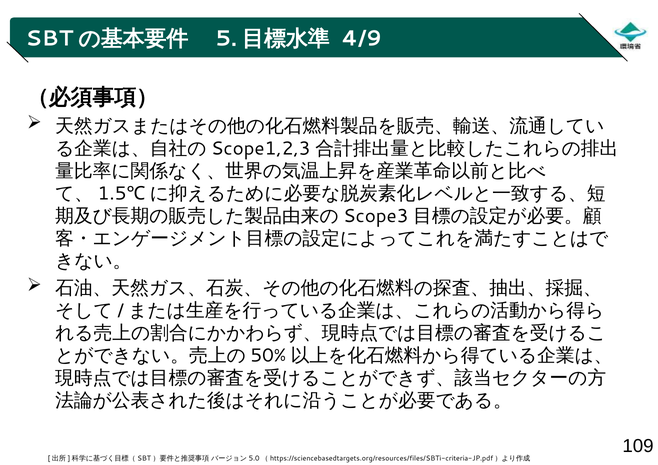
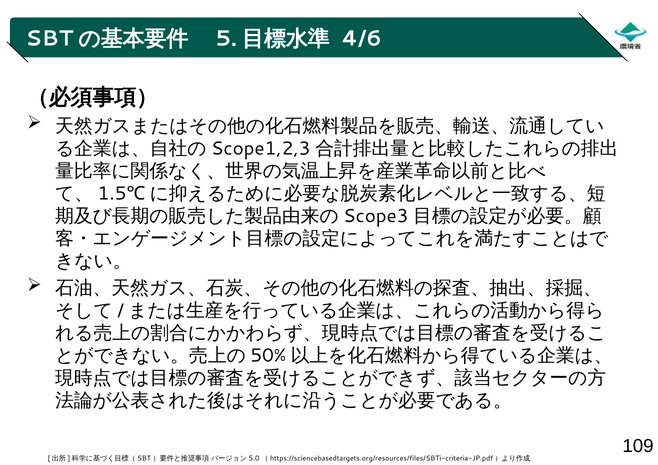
4/9: 4/9 -> 4/6
